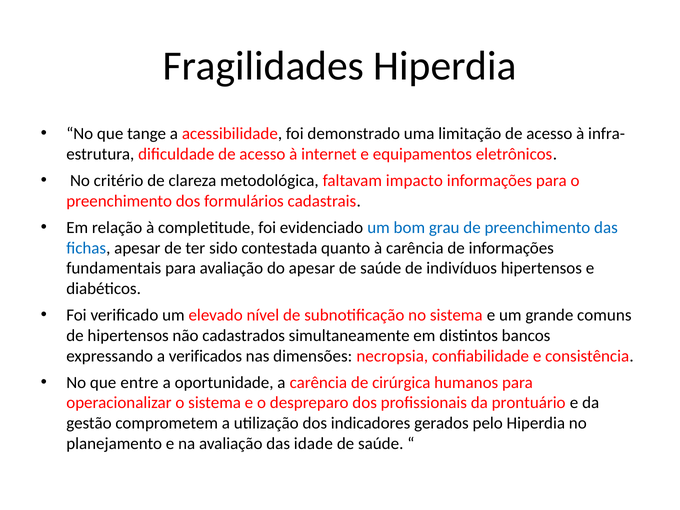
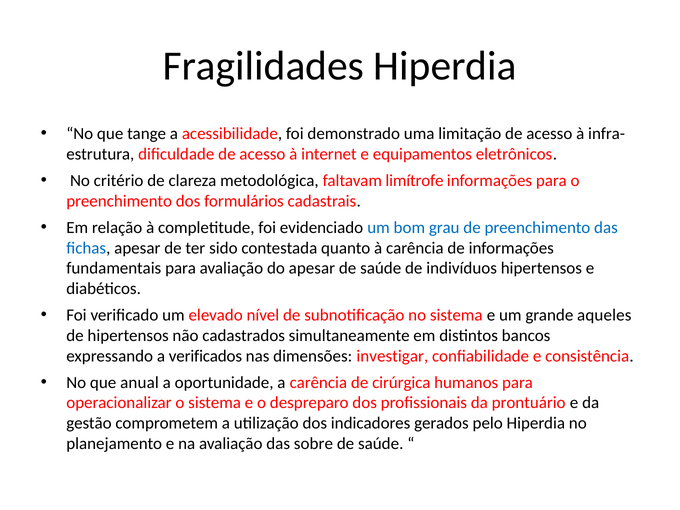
impacto: impacto -> limítrofe
comuns: comuns -> aqueles
necropsia: necropsia -> investigar
entre: entre -> anual
idade: idade -> sobre
